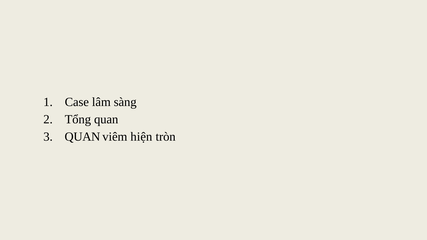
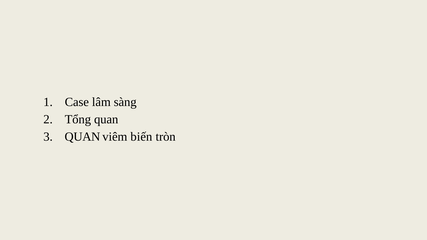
hiện: hiện -> biến
